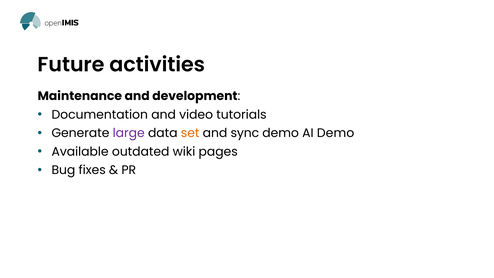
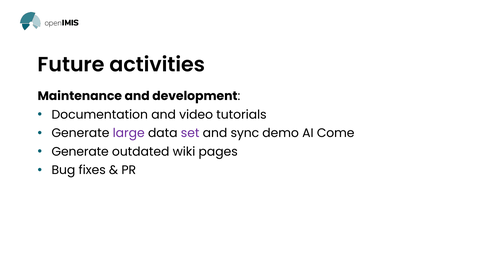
set colour: orange -> purple
AI Demo: Demo -> Come
Available at (80, 152): Available -> Generate
